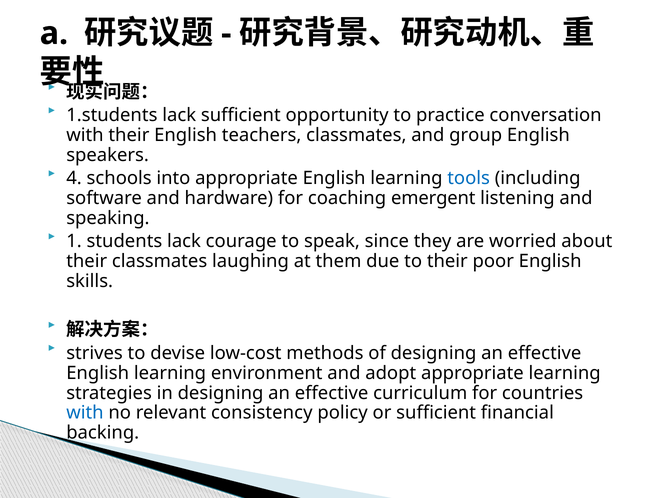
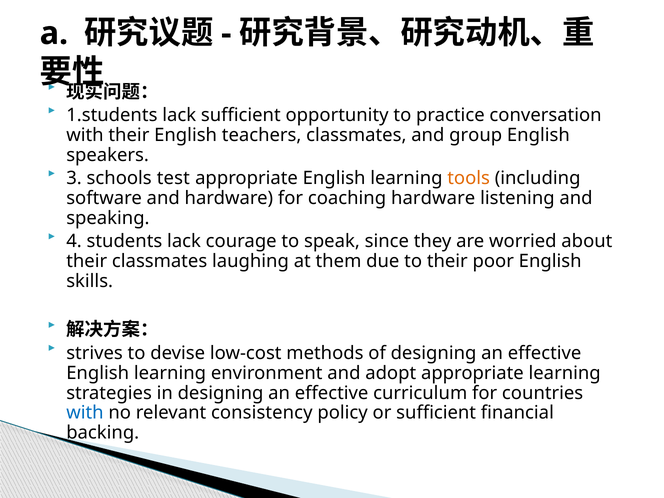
4: 4 -> 3
into: into -> test
tools colour: blue -> orange
coaching emergent: emergent -> hardware
1: 1 -> 4
